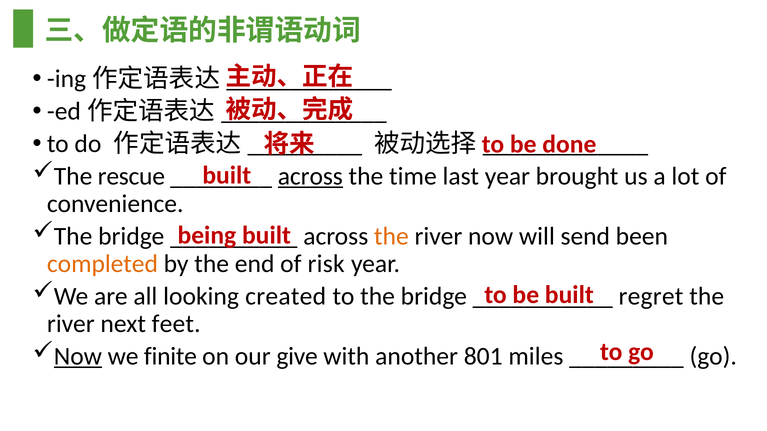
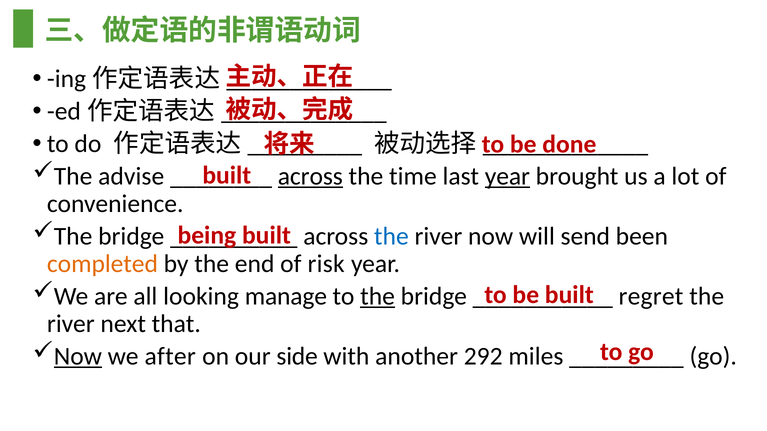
rescue: rescue -> advise
year at (507, 176) underline: none -> present
the at (391, 236) colour: orange -> blue
created: created -> manage
the at (378, 296) underline: none -> present
feet: feet -> that
finite: finite -> after
give: give -> side
801: 801 -> 292
